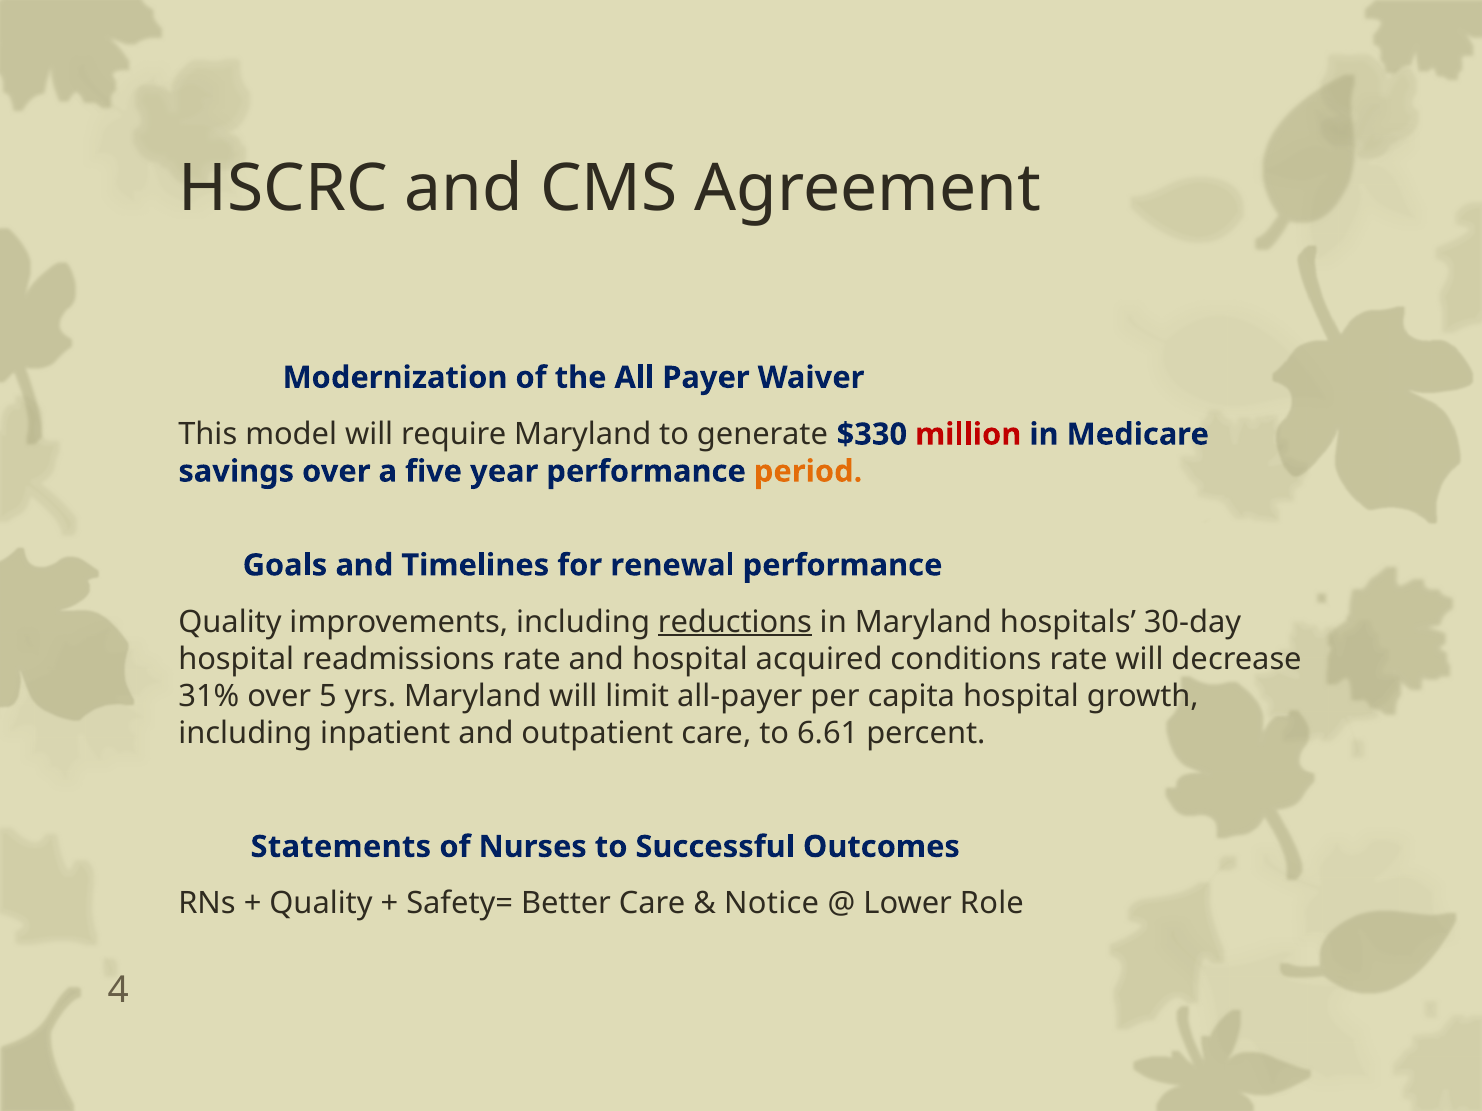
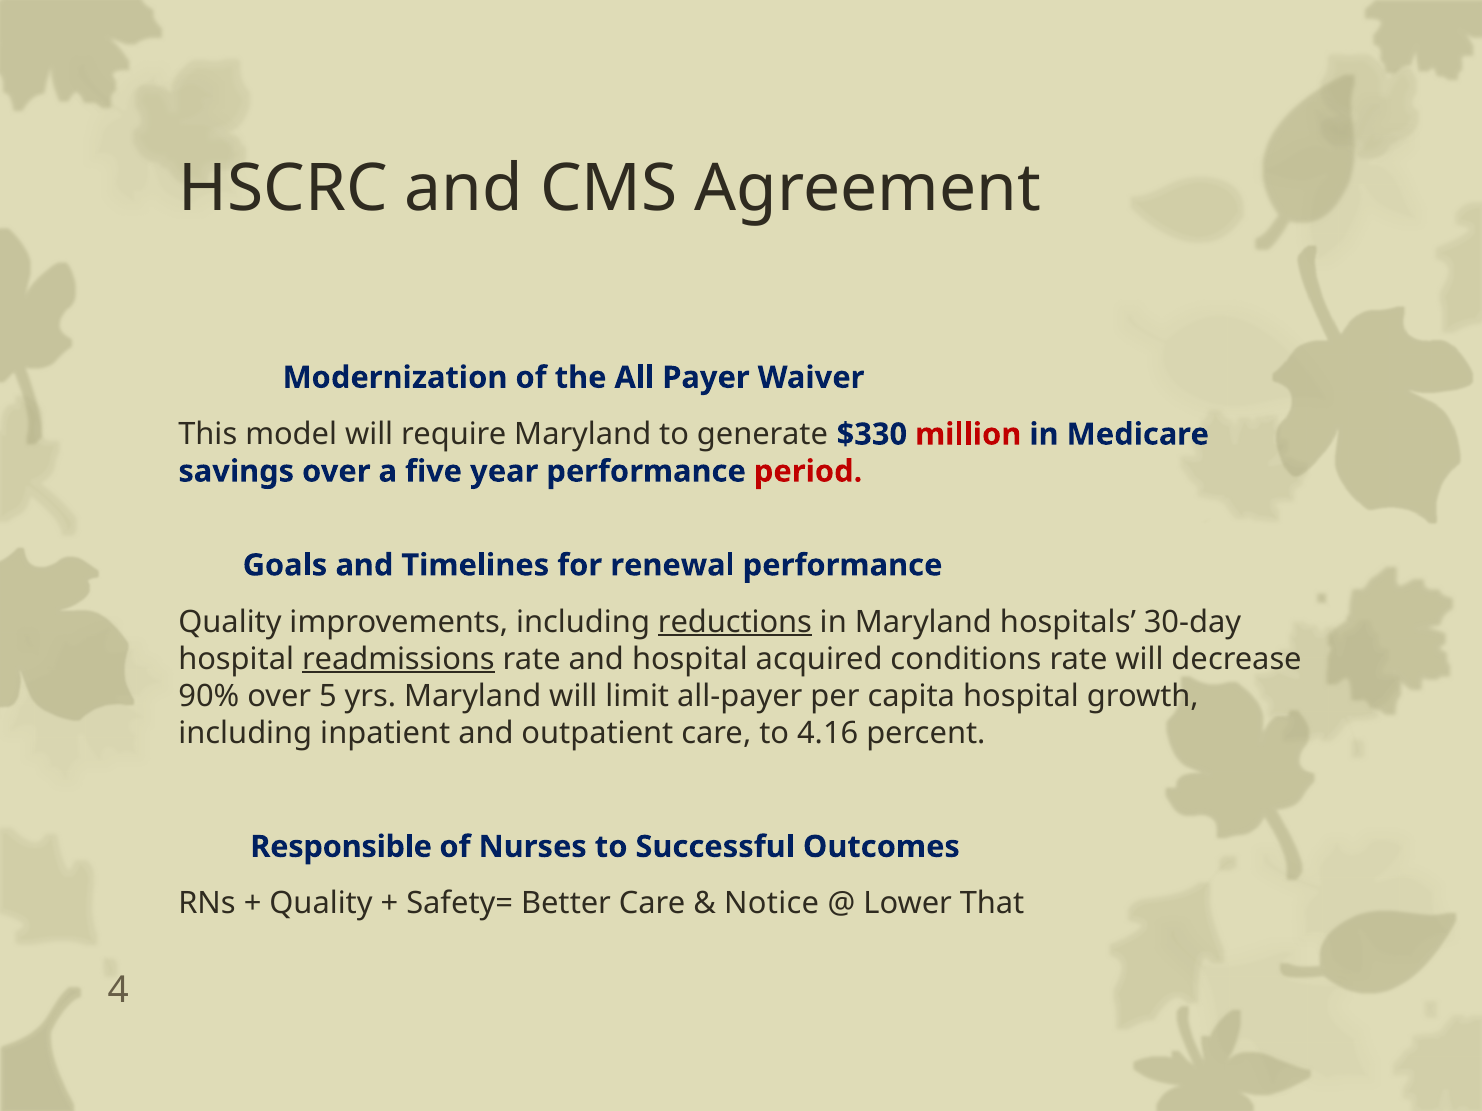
period colour: orange -> red
readmissions underline: none -> present
31%: 31% -> 90%
6.61: 6.61 -> 4.16
Statements: Statements -> Responsible
Role: Role -> That
